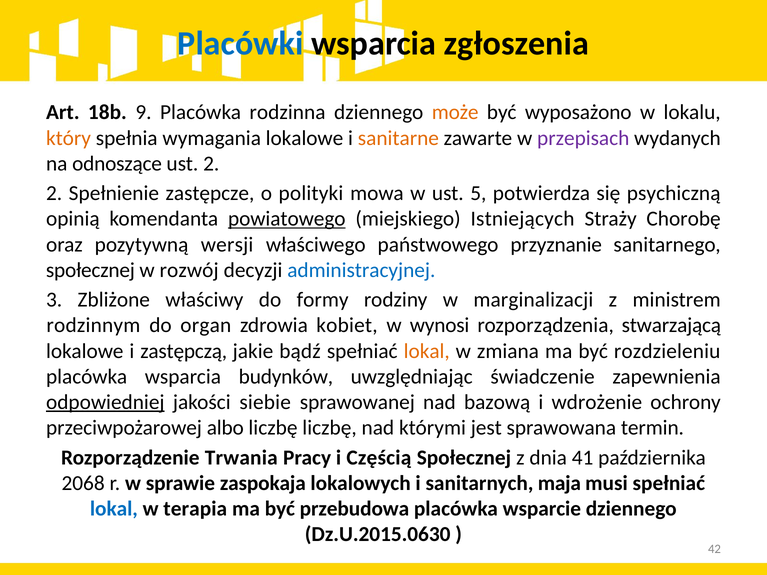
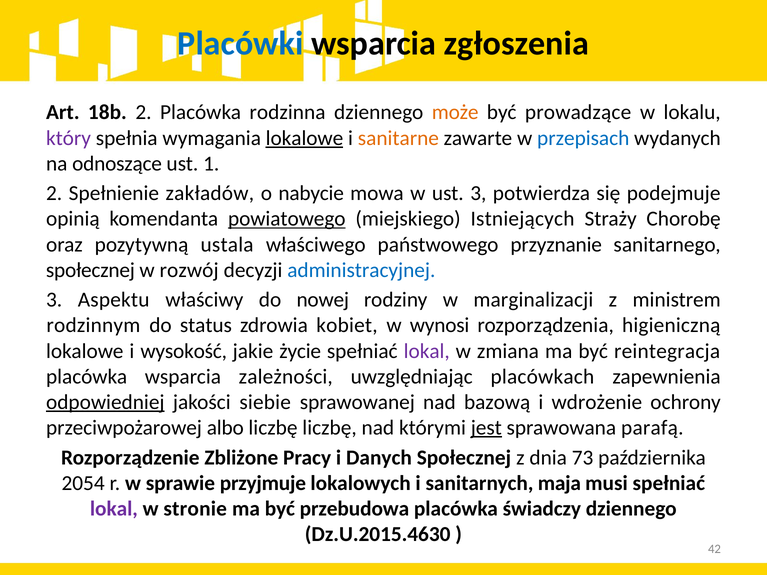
18b 9: 9 -> 2
wyposażono: wyposażono -> prowadzące
który colour: orange -> purple
lokalowe at (304, 138) underline: none -> present
przepisach colour: purple -> blue
ust 2: 2 -> 1
zastępcze: zastępcze -> zakładów
polityki: polityki -> nabycie
ust 5: 5 -> 3
psychiczną: psychiczną -> podejmuje
wersji: wersji -> ustala
Zbliżone: Zbliżone -> Aspektu
formy: formy -> nowej
organ: organ -> status
stwarzającą: stwarzającą -> higieniczną
zastępczą: zastępczą -> wysokość
bądź: bądź -> życie
lokal at (427, 351) colour: orange -> purple
rozdzieleniu: rozdzieleniu -> reintegracja
budynków: budynków -> zależności
świadczenie: świadczenie -> placówkach
jest underline: none -> present
termin: termin -> parafą
Trwania: Trwania -> Zbliżone
Częścią: Częścią -> Danych
41: 41 -> 73
2068: 2068 -> 2054
zaspokaja: zaspokaja -> przyjmuje
lokal at (114, 509) colour: blue -> purple
terapia: terapia -> stronie
wsparcie: wsparcie -> świadczy
Dz.U.2015.0630: Dz.U.2015.0630 -> Dz.U.2015.4630
